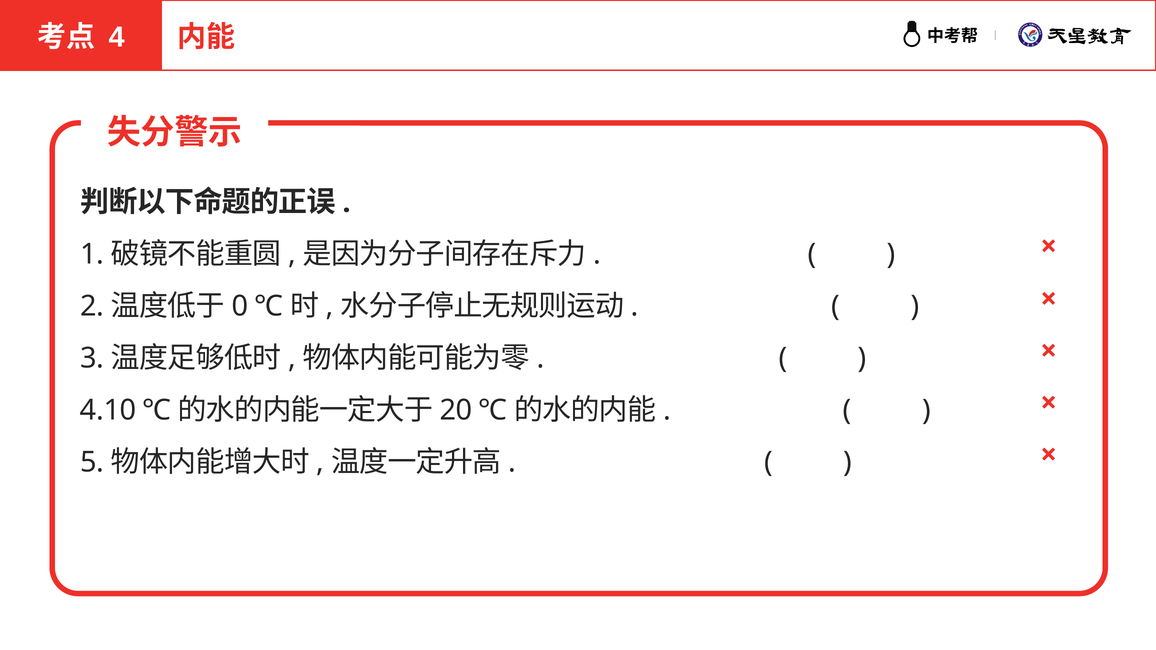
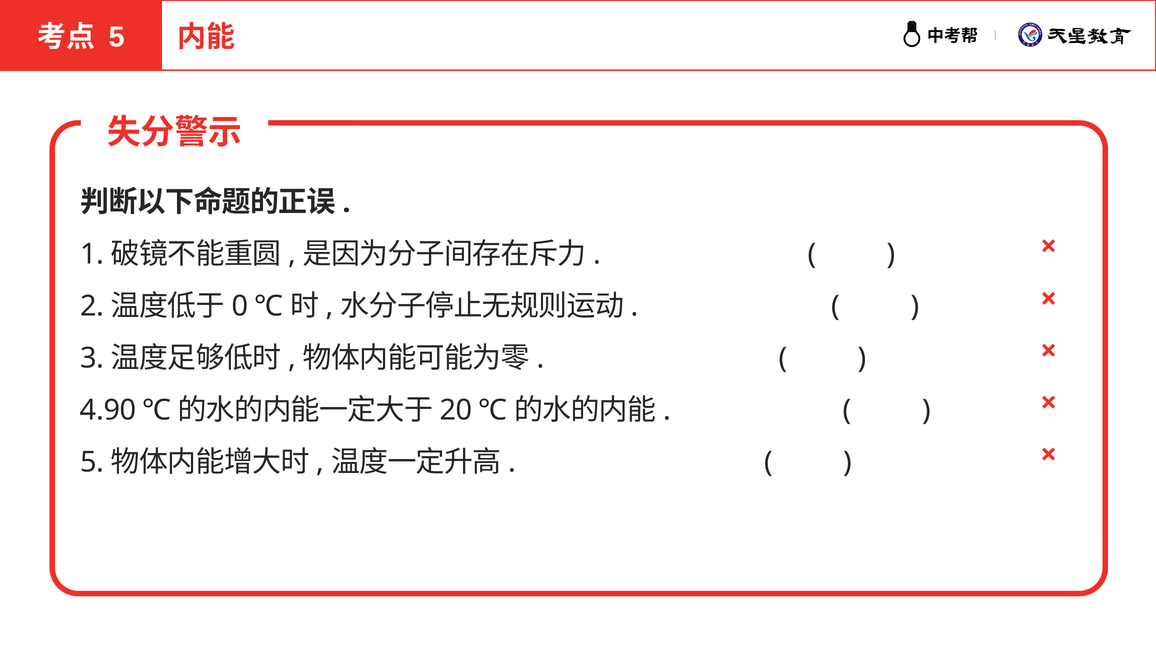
4 at (117, 37): 4 -> 5
4.10: 4.10 -> 4.90
